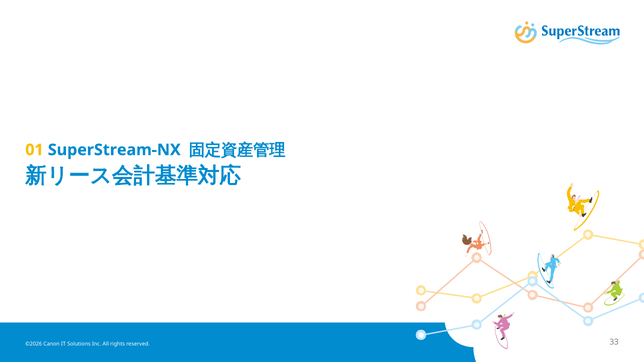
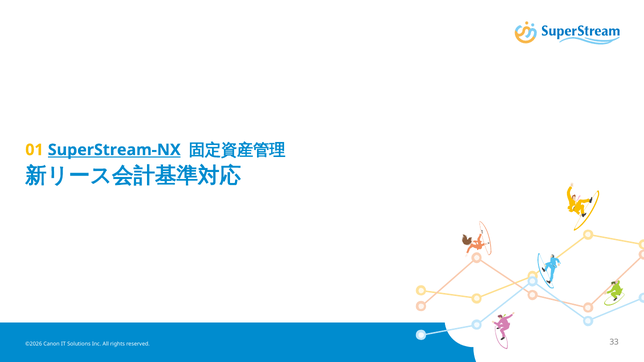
SuperStream-NX underline: none -> present
